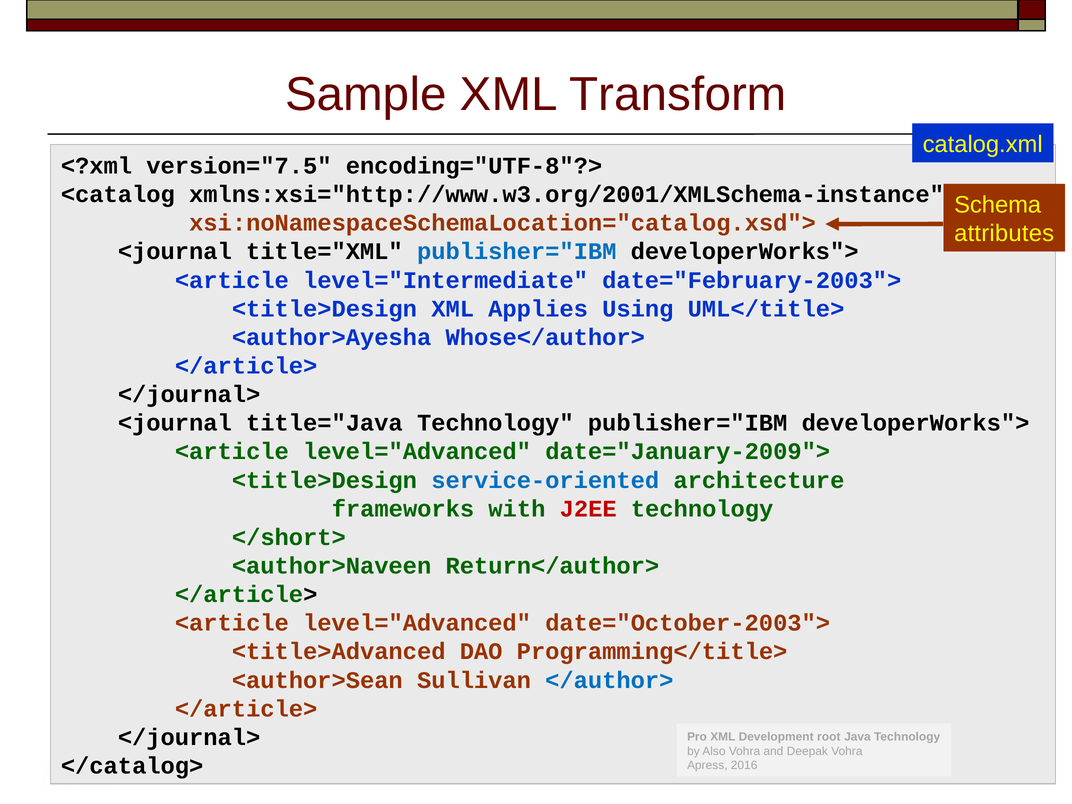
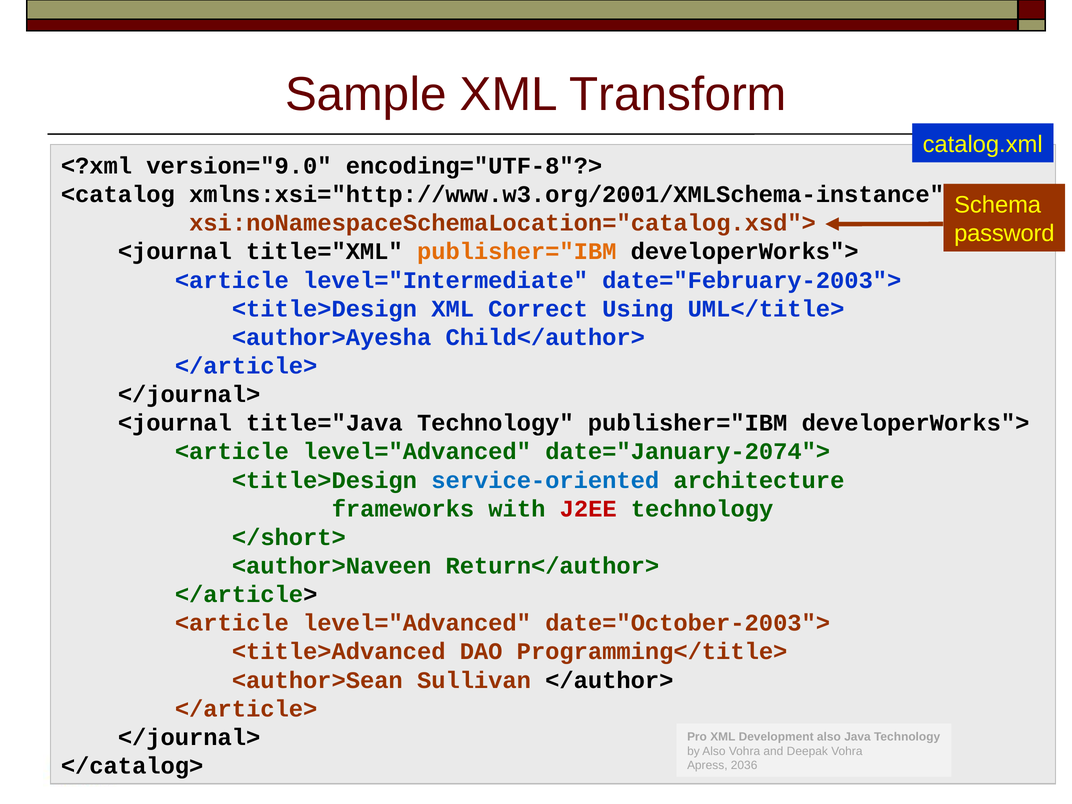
version="7.5: version="7.5 -> version="9.0
attributes: attributes -> password
publisher="IBM at (517, 252) colour: blue -> orange
Applies: Applies -> Correct
Whose</author>: Whose</author> -> Child</author>
date="January-2009">: date="January-2009"> -> date="January-2074">
</author> colour: blue -> black
Development root: root -> also
2016: 2016 -> 2036
